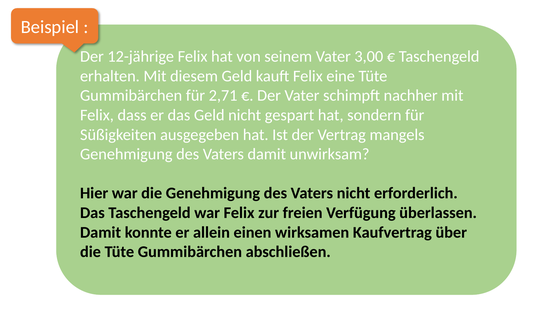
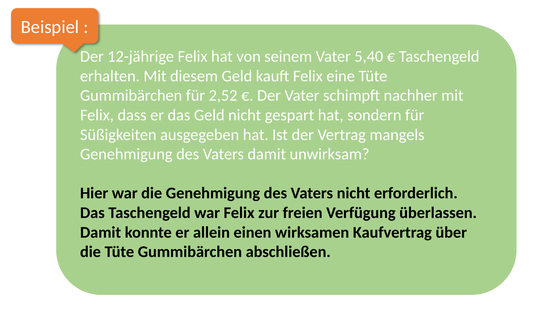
3,00: 3,00 -> 5,40
2,71: 2,71 -> 2,52
